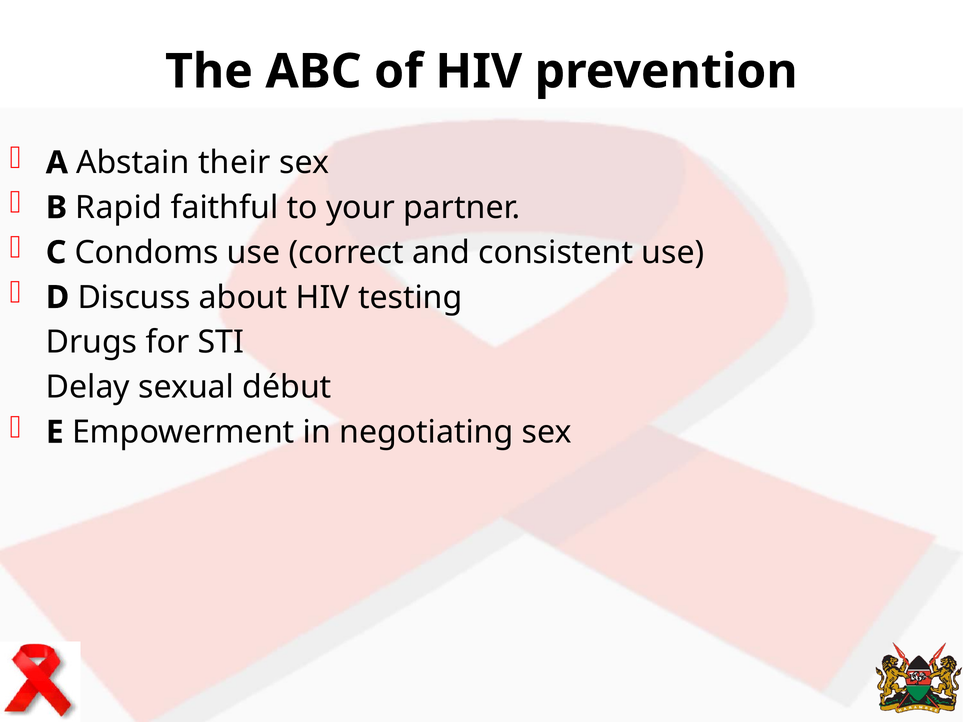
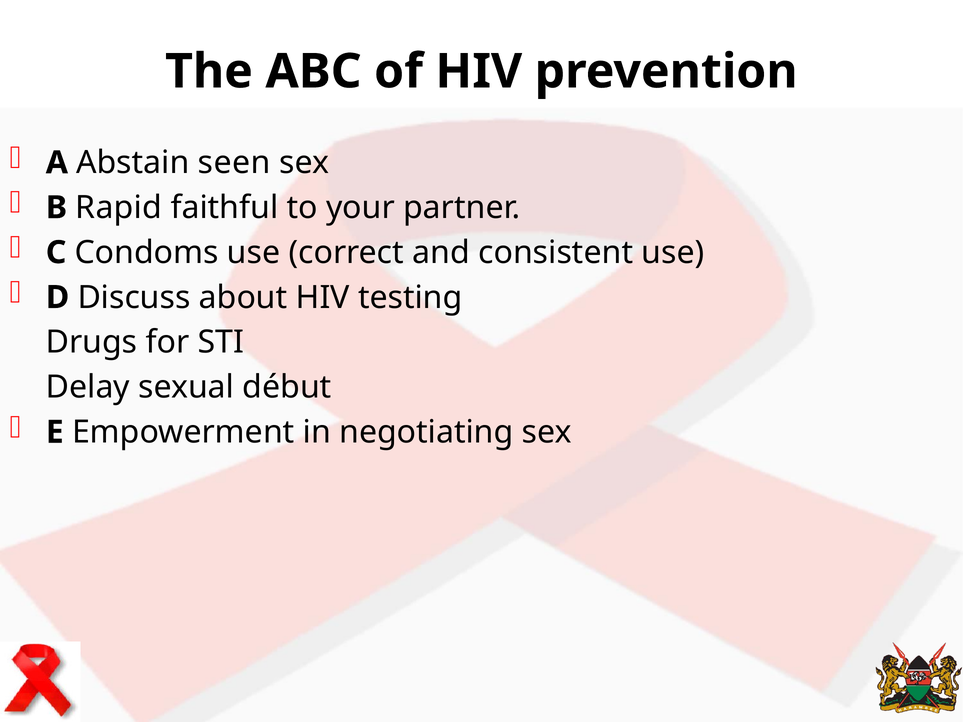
their: their -> seen
